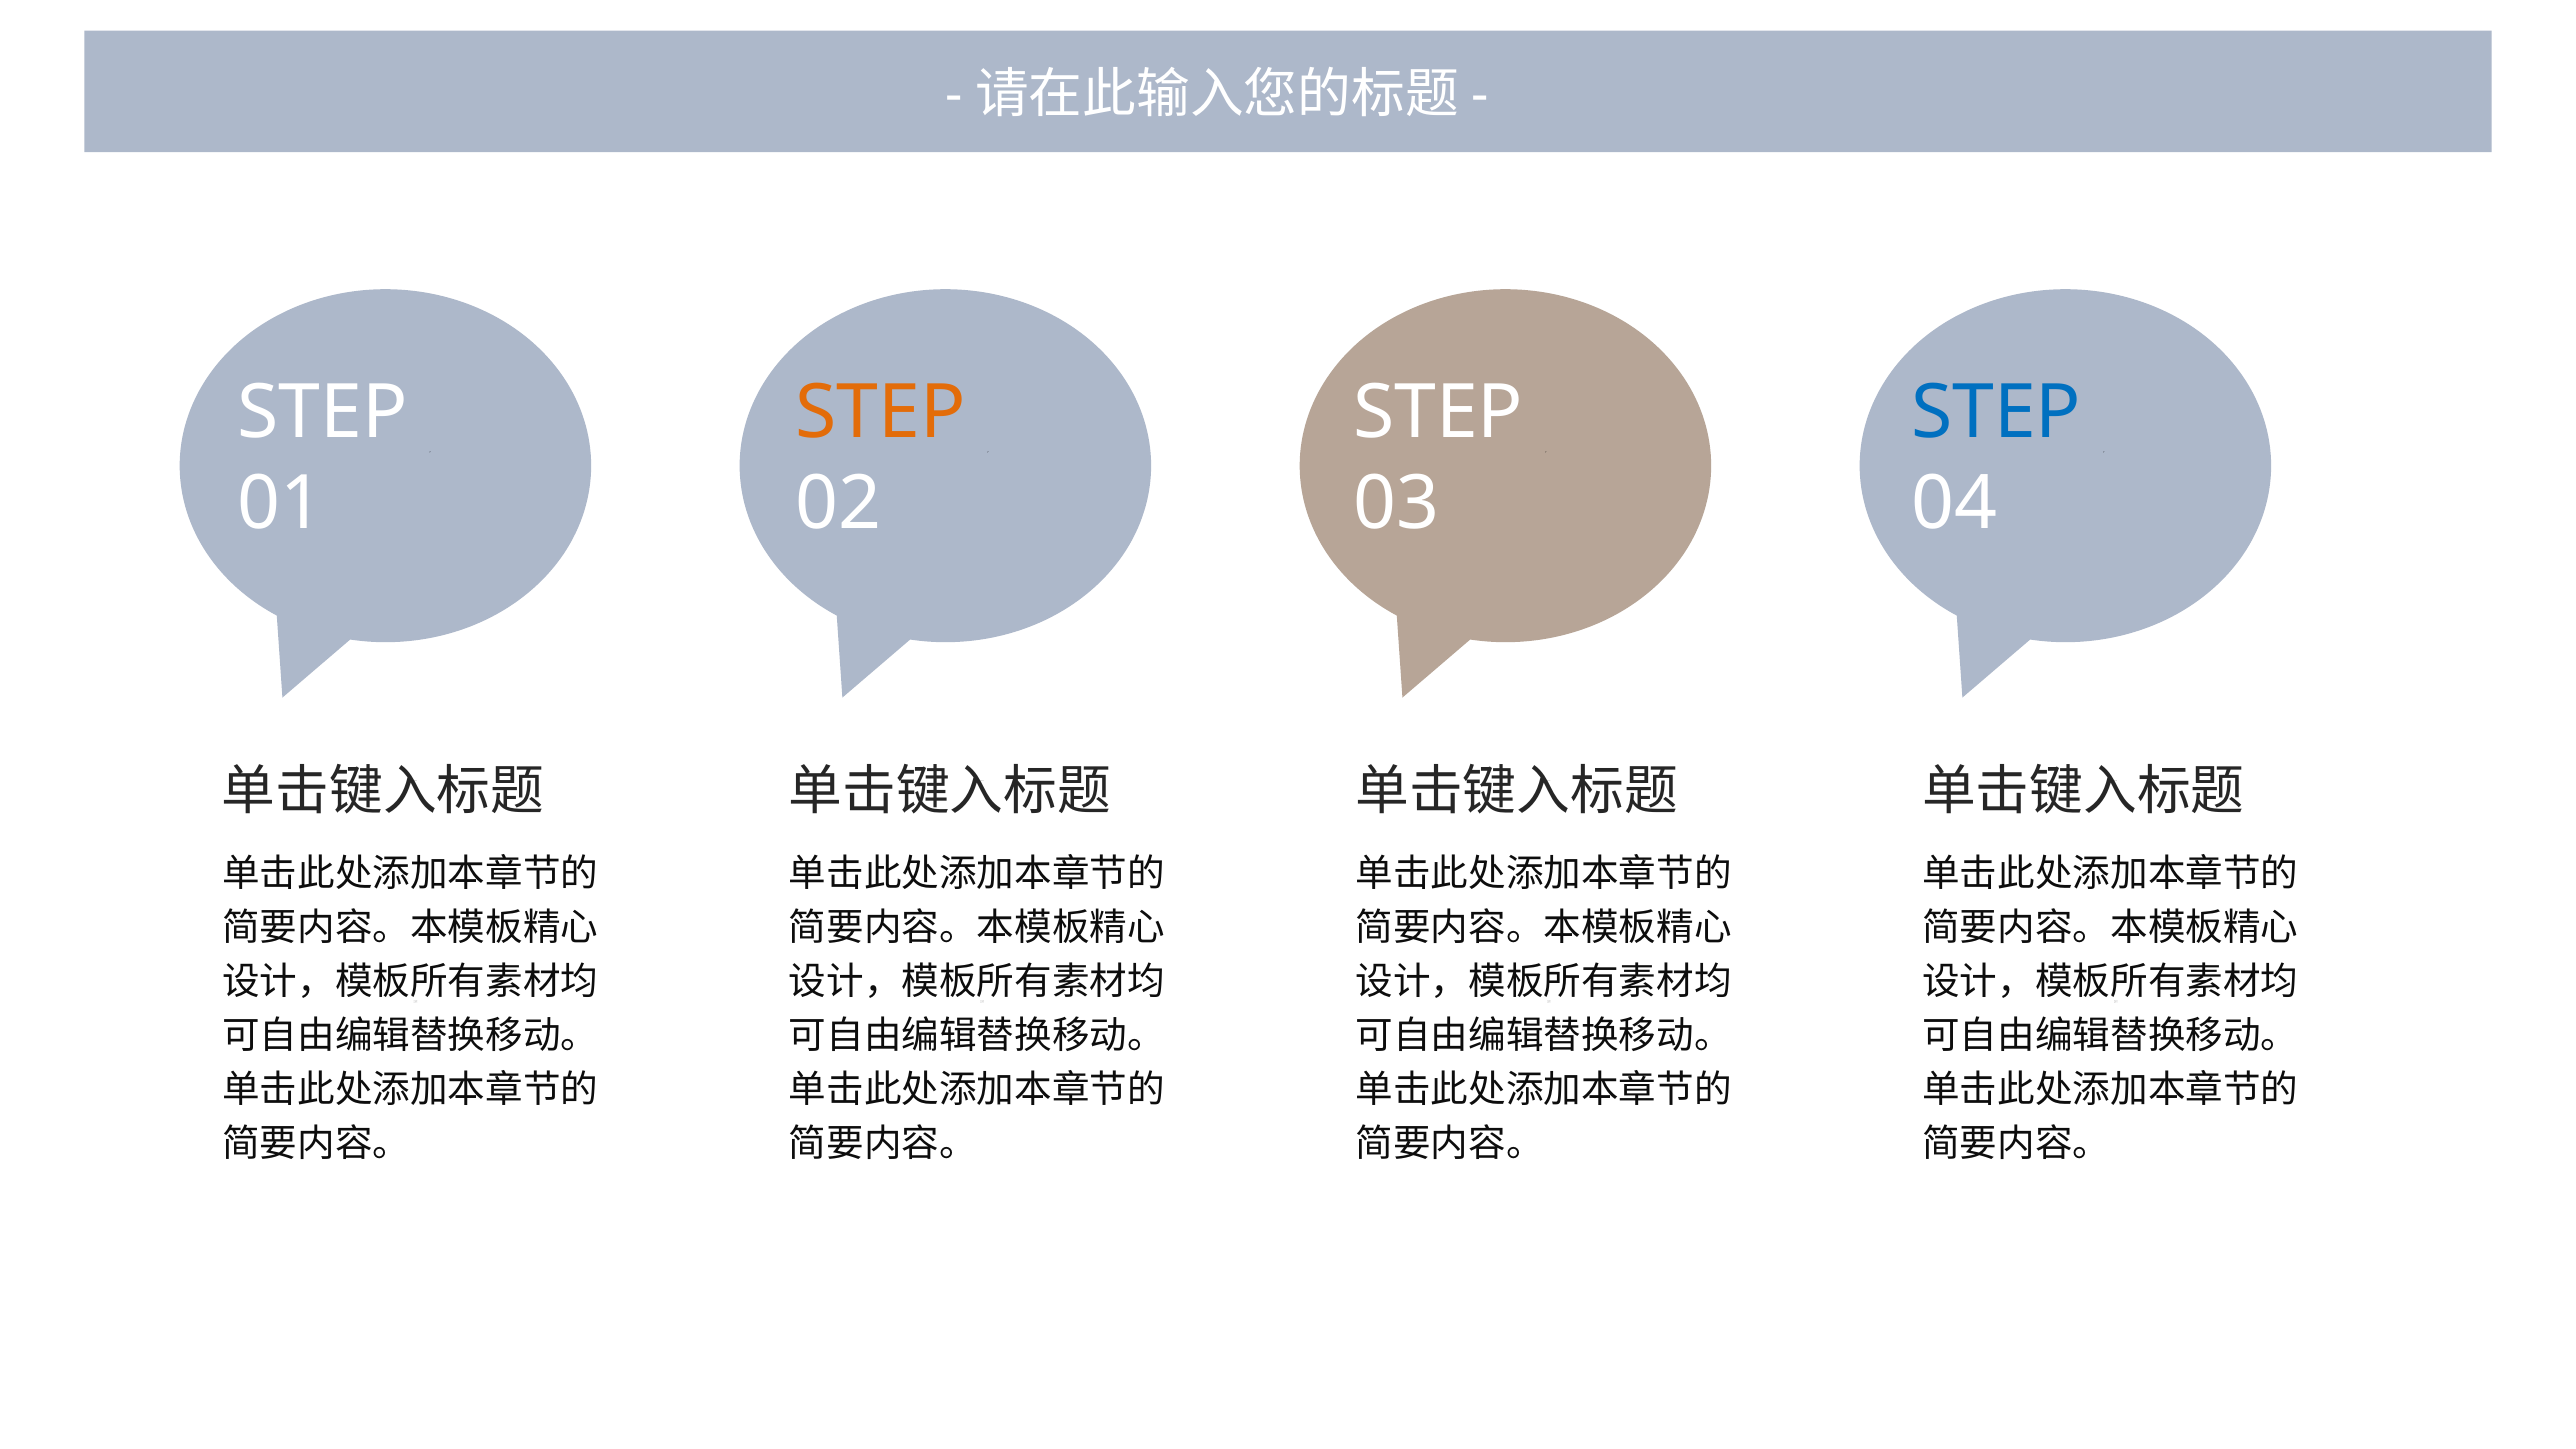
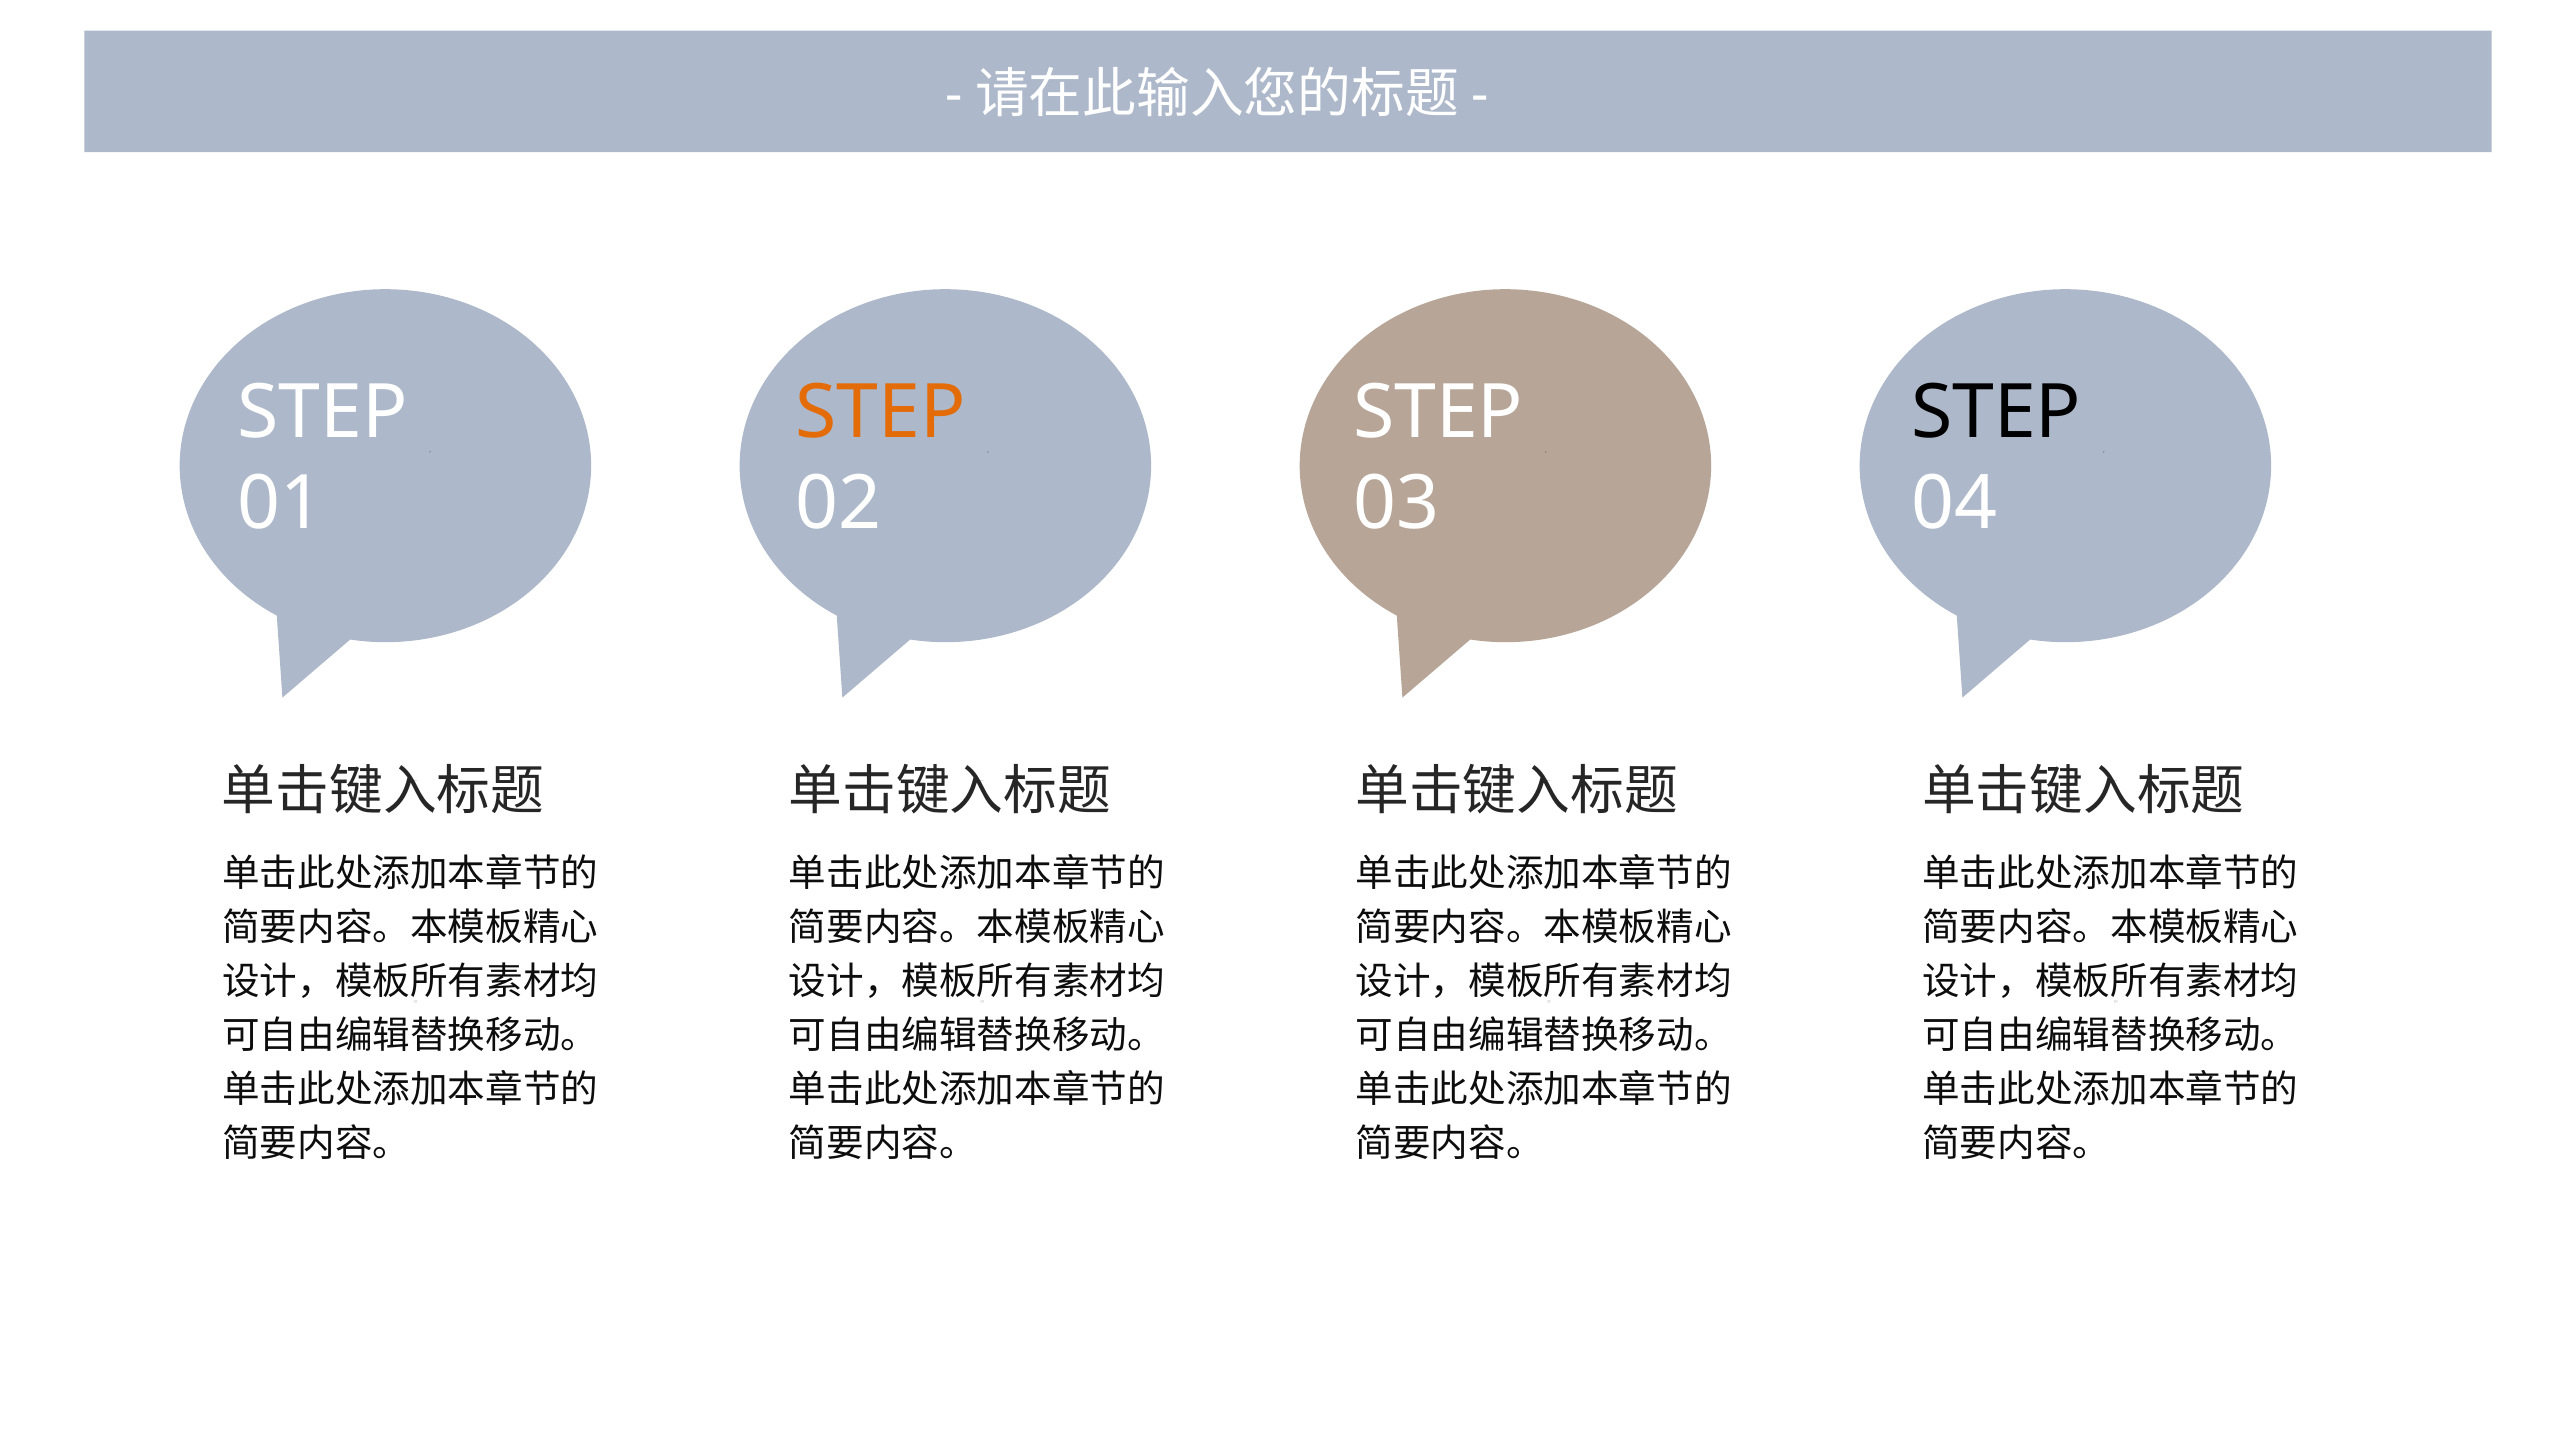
STEP at (1996, 413) colour: blue -> black
